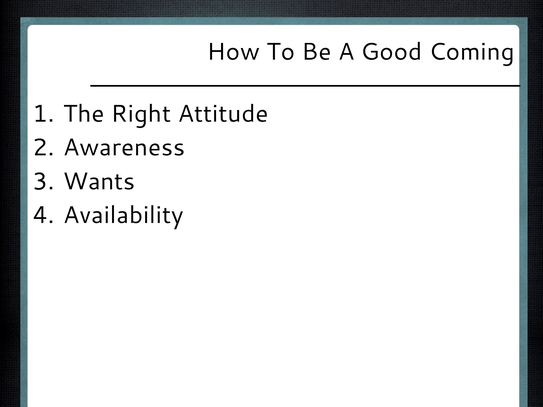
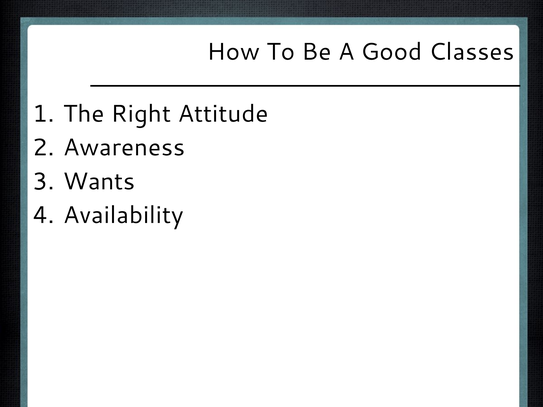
Coming: Coming -> Classes
